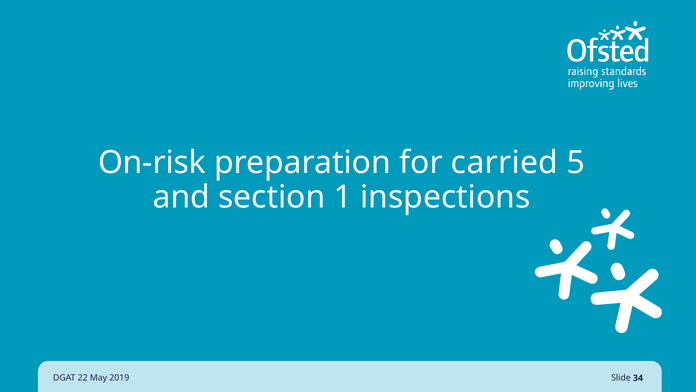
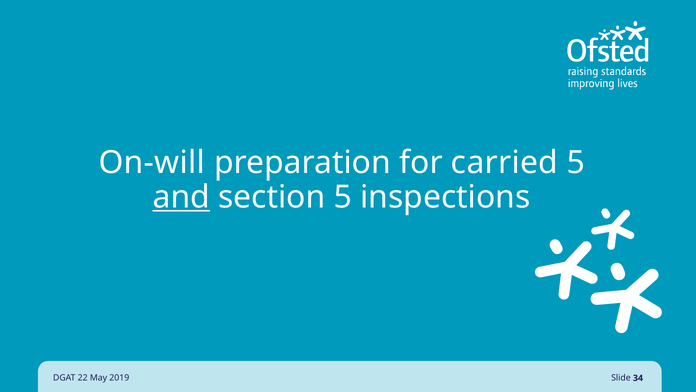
On-risk: On-risk -> On-will
and underline: none -> present
section 1: 1 -> 5
